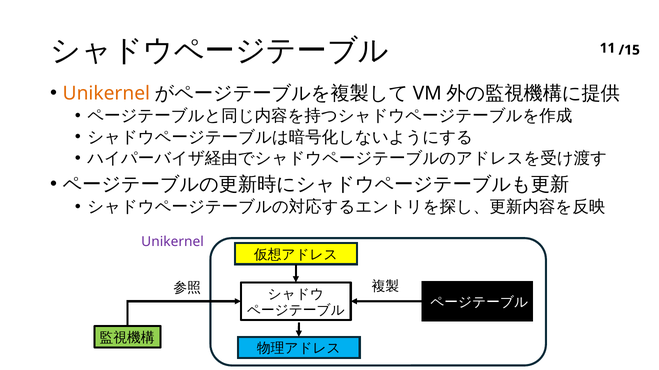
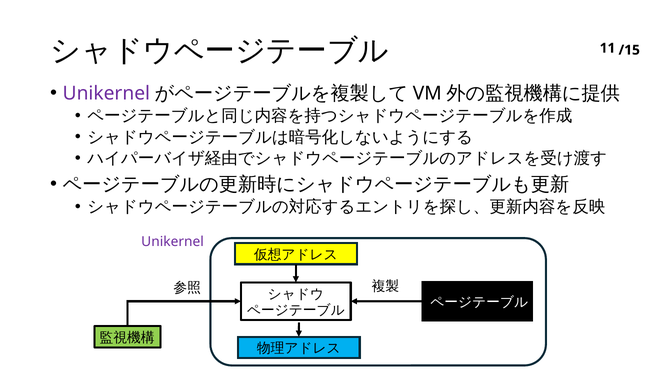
Unikernel at (106, 93) colour: orange -> purple
